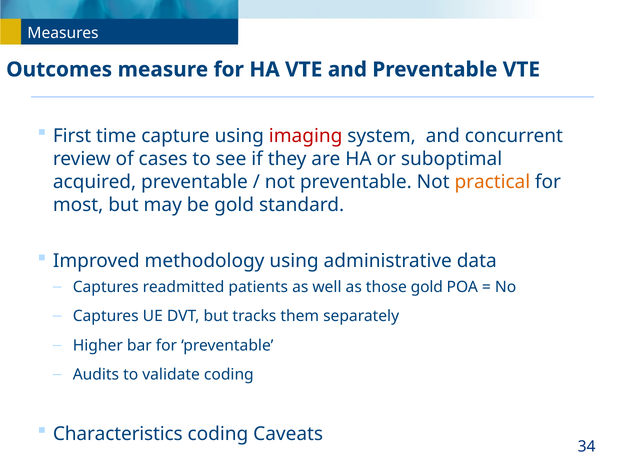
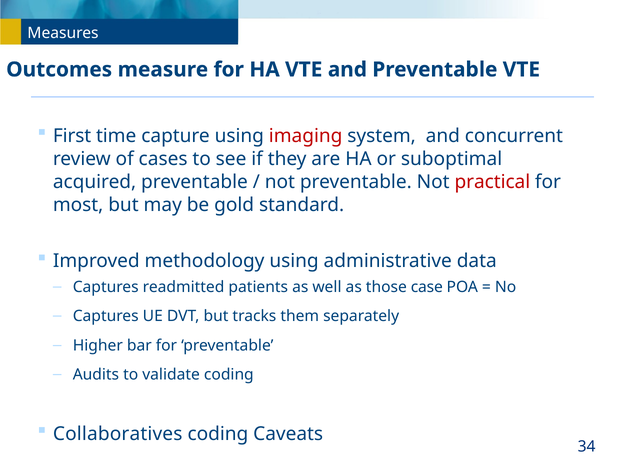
practical colour: orange -> red
those gold: gold -> case
Characteristics: Characteristics -> Collaboratives
